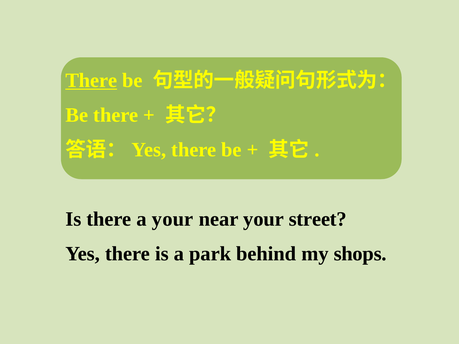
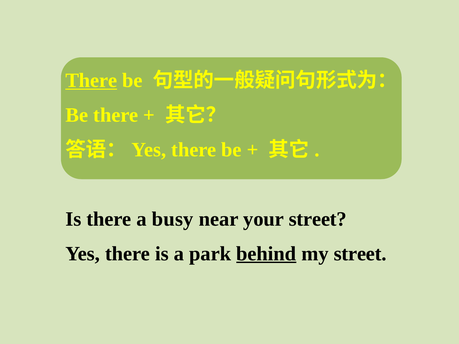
a your: your -> busy
behind underline: none -> present
my shops: shops -> street
